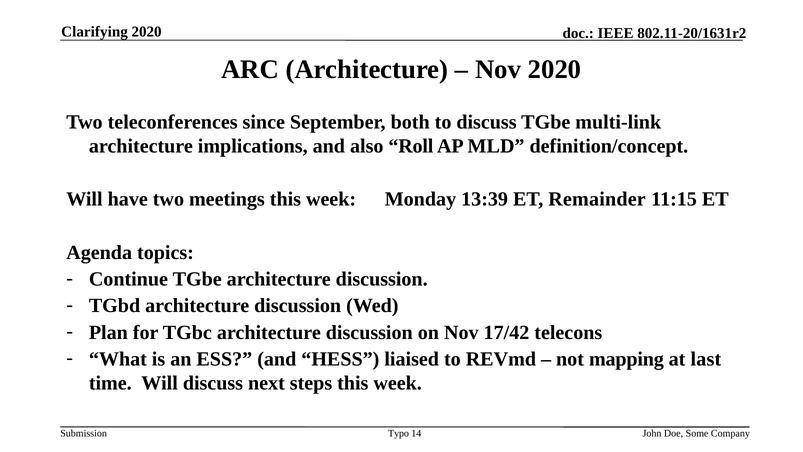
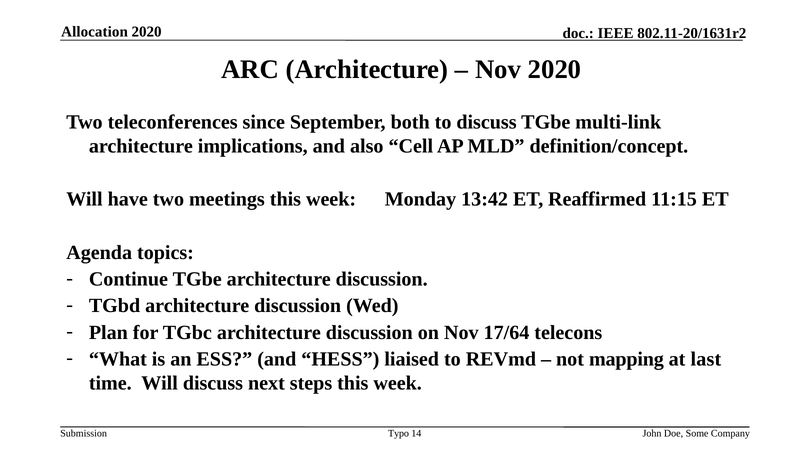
Clarifying: Clarifying -> Allocation
Roll: Roll -> Cell
13:39: 13:39 -> 13:42
Remainder: Remainder -> Reaffirmed
17/42: 17/42 -> 17/64
